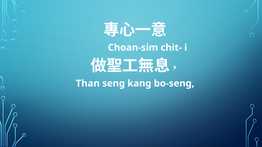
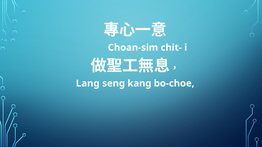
Than: Than -> Lang
bo-seng: bo-seng -> bo-choe
